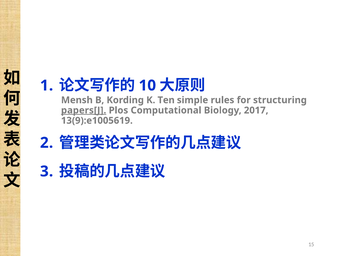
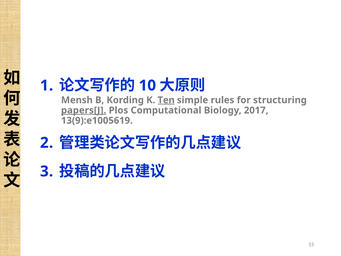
Ten underline: none -> present
